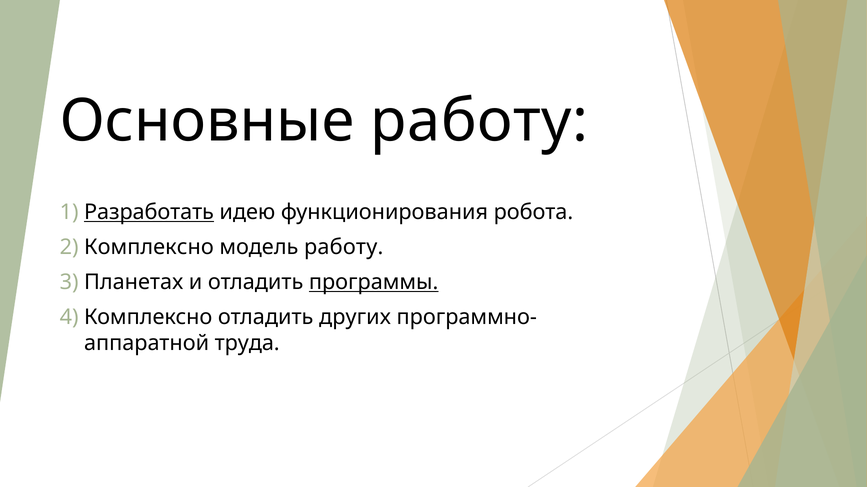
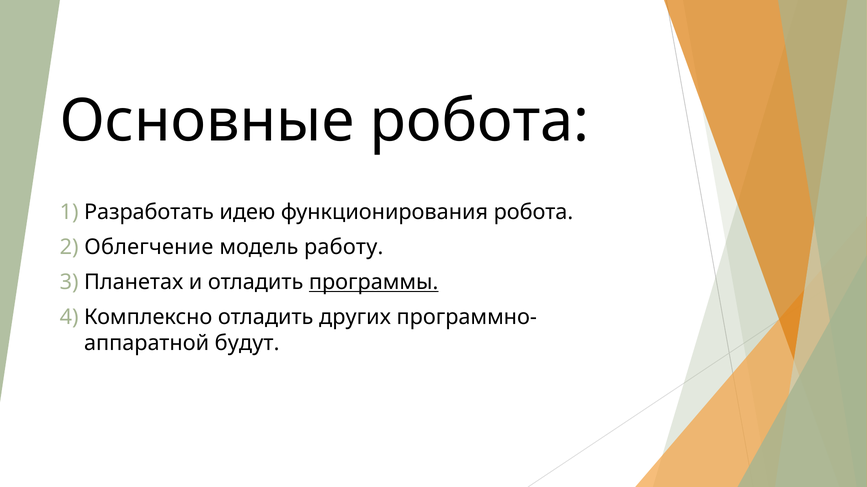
Основные работу: работу -> робота
Разработать underline: present -> none
Комплексно at (149, 247): Комплексно -> Облегчение
труда: труда -> будут
